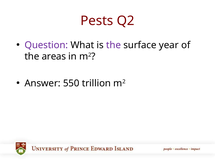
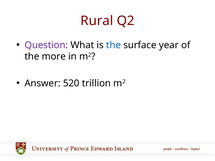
Pests: Pests -> Rural
the at (114, 45) colour: purple -> blue
areas: areas -> more
550: 550 -> 520
